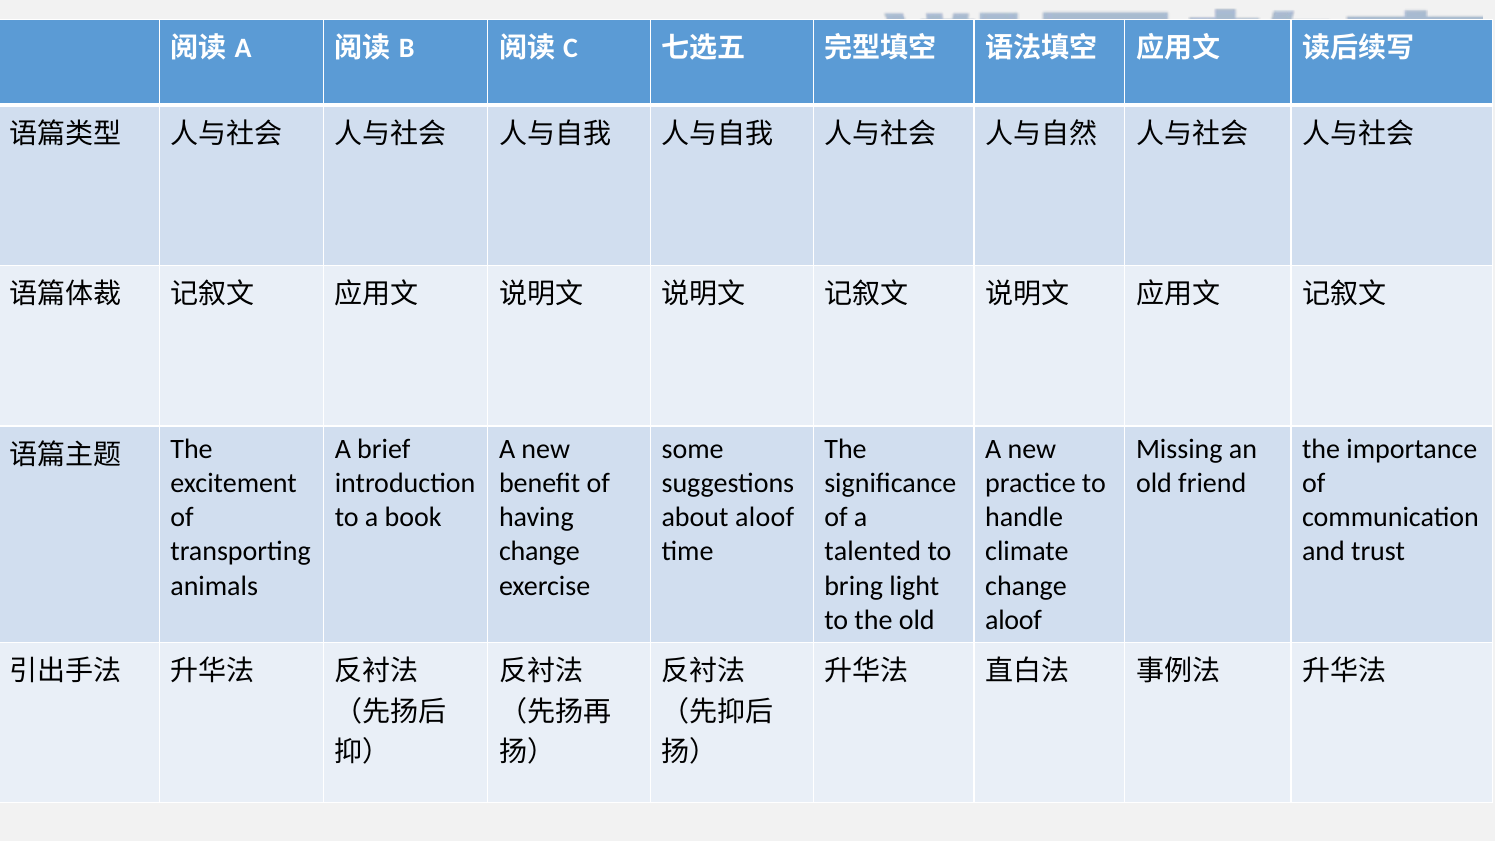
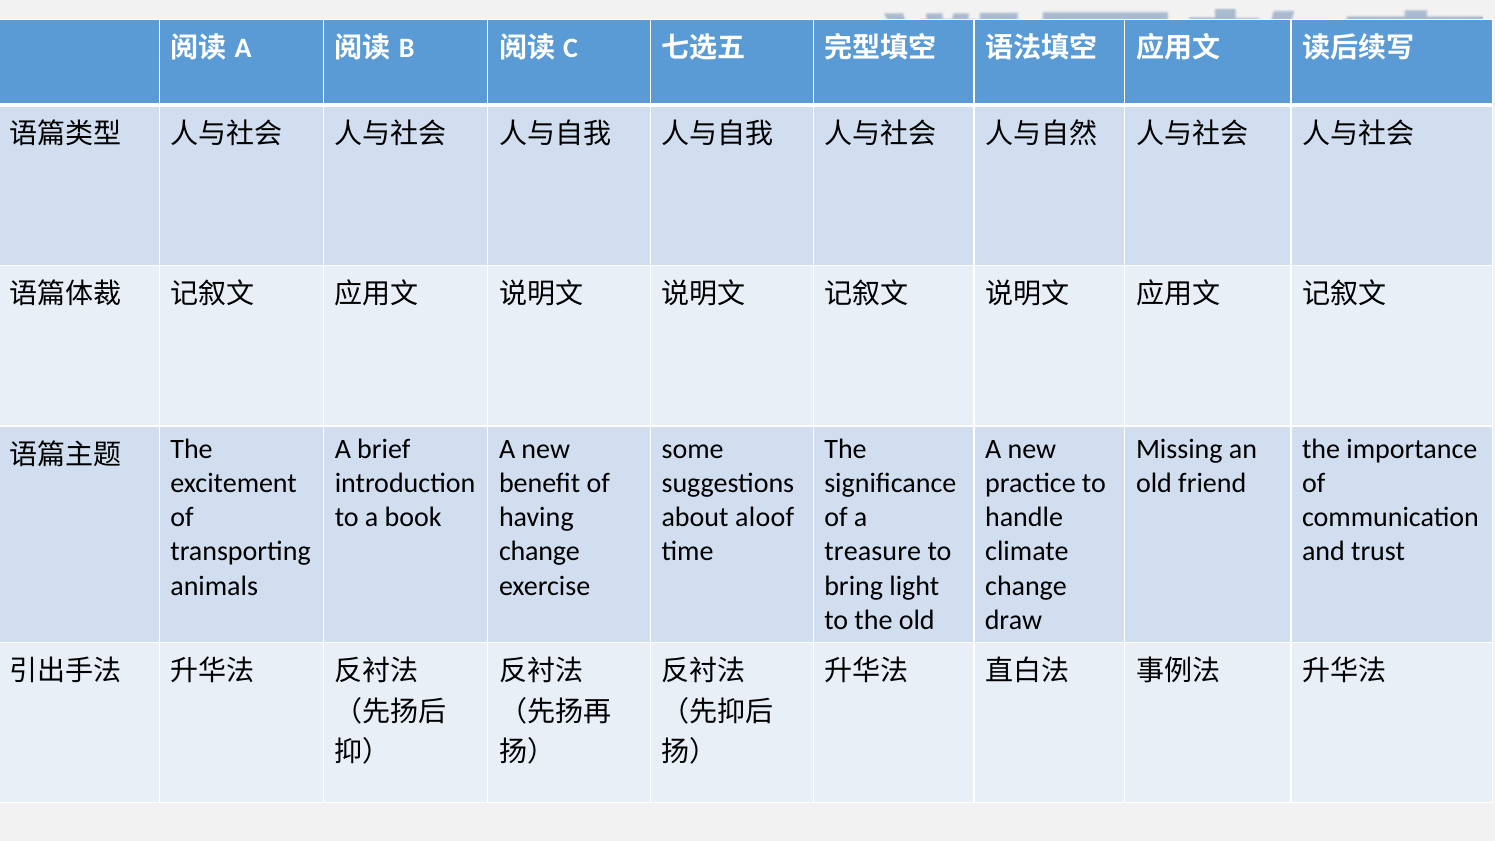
talented: talented -> treasure
aloof at (1014, 620): aloof -> draw
